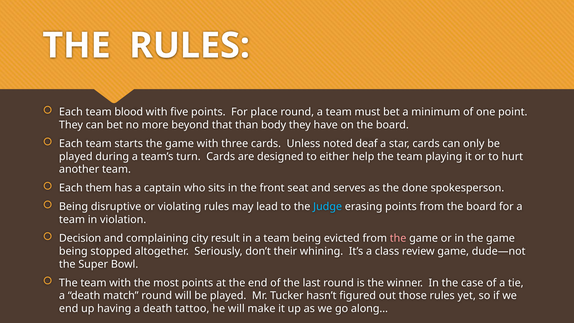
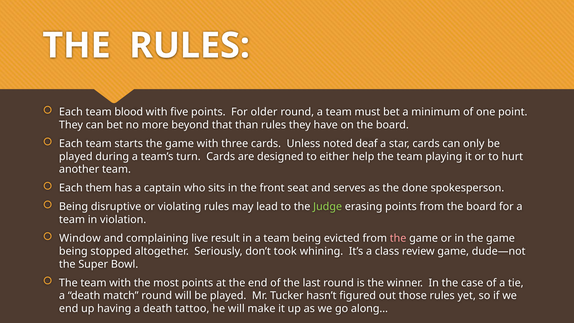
place: place -> older
than body: body -> rules
Judge colour: light blue -> light green
Decision: Decision -> Window
city: city -> live
their: their -> took
